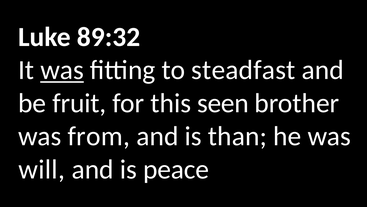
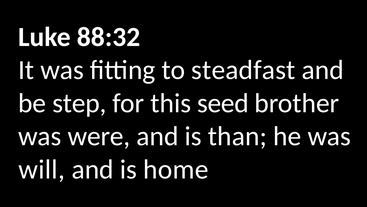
89:32: 89:32 -> 88:32
was at (62, 70) underline: present -> none
fruit: fruit -> step
seen: seen -> seed
from: from -> were
peace: peace -> home
